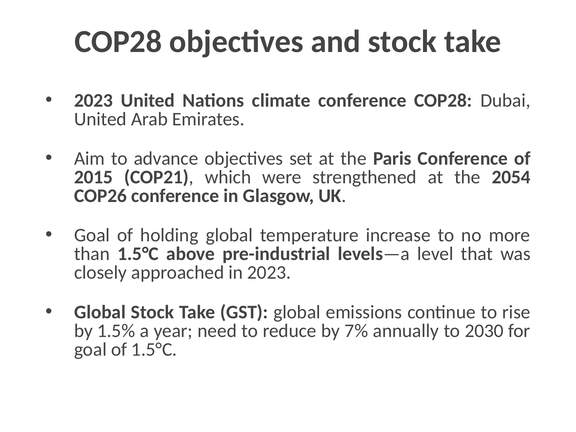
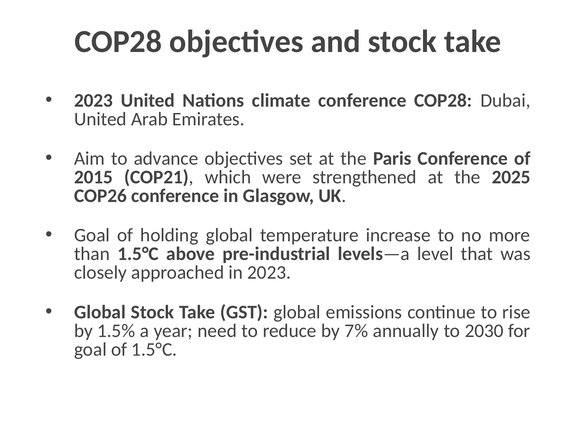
2054: 2054 -> 2025
